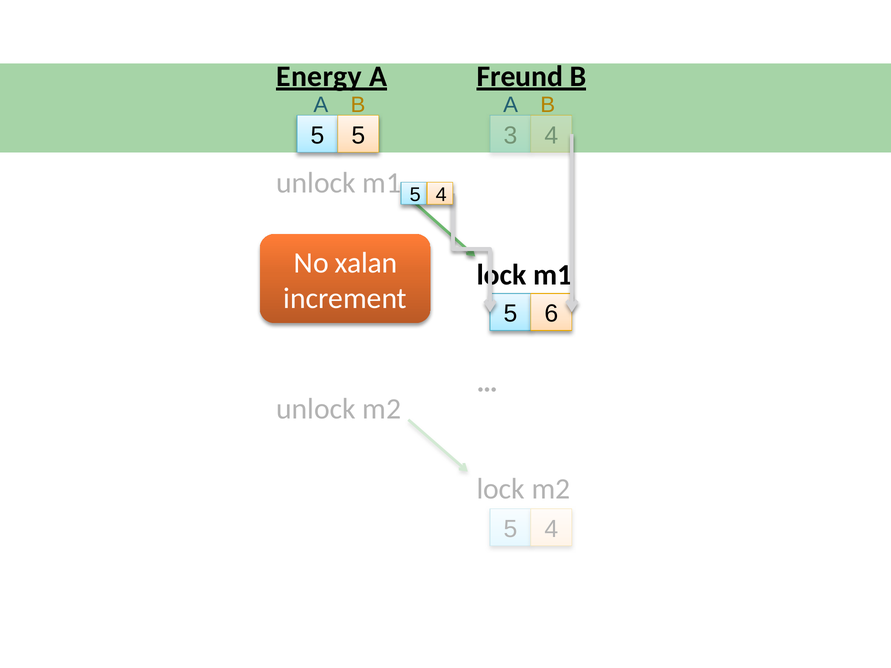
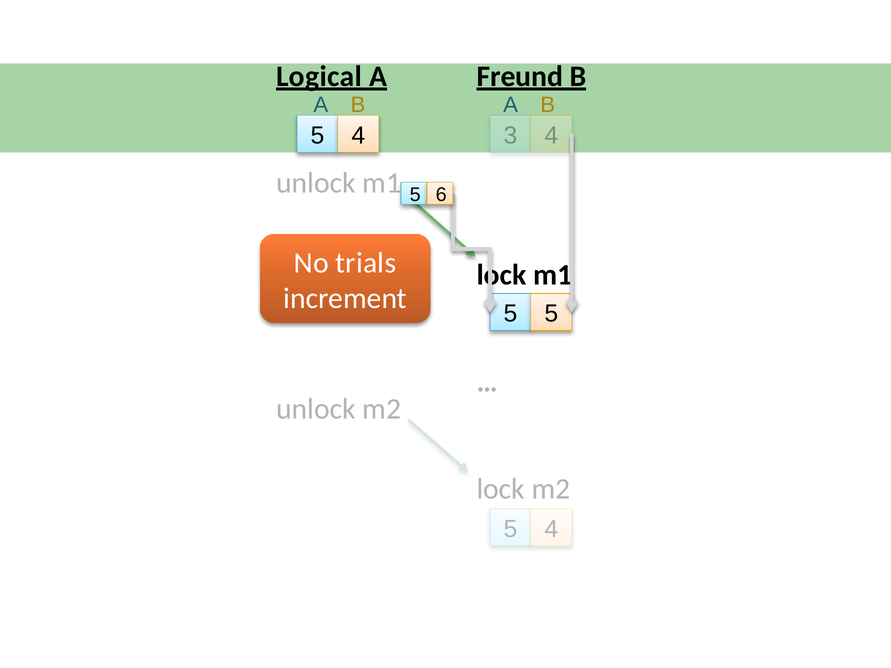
Energy: Energy -> Logical
5 at (358, 136): 5 -> 4
4 at (441, 195): 4 -> 6
xalan: xalan -> trials
6 at (551, 314): 6 -> 5
